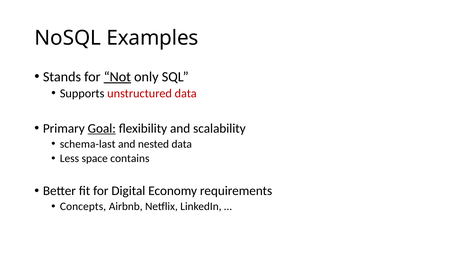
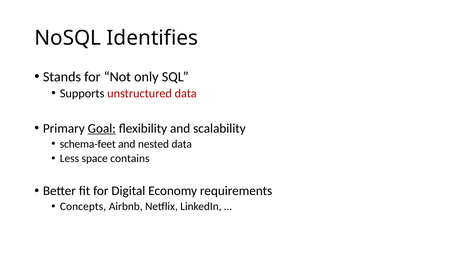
Examples: Examples -> Identifies
Not underline: present -> none
schema-last: schema-last -> schema-feet
